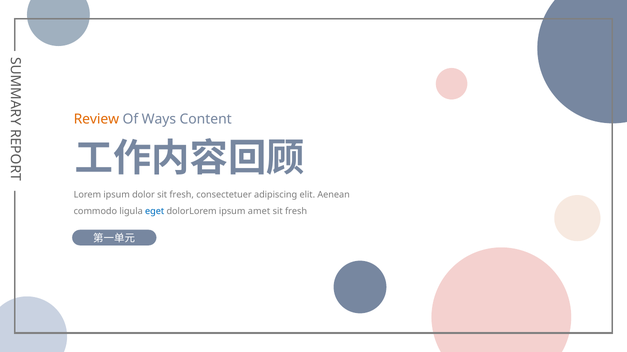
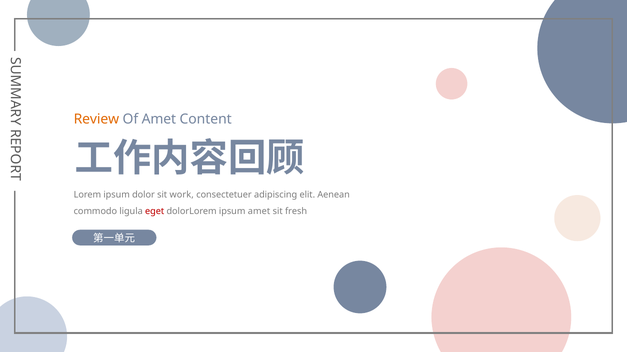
Of Ways: Ways -> Amet
dolor sit fresh: fresh -> work
eget colour: blue -> red
